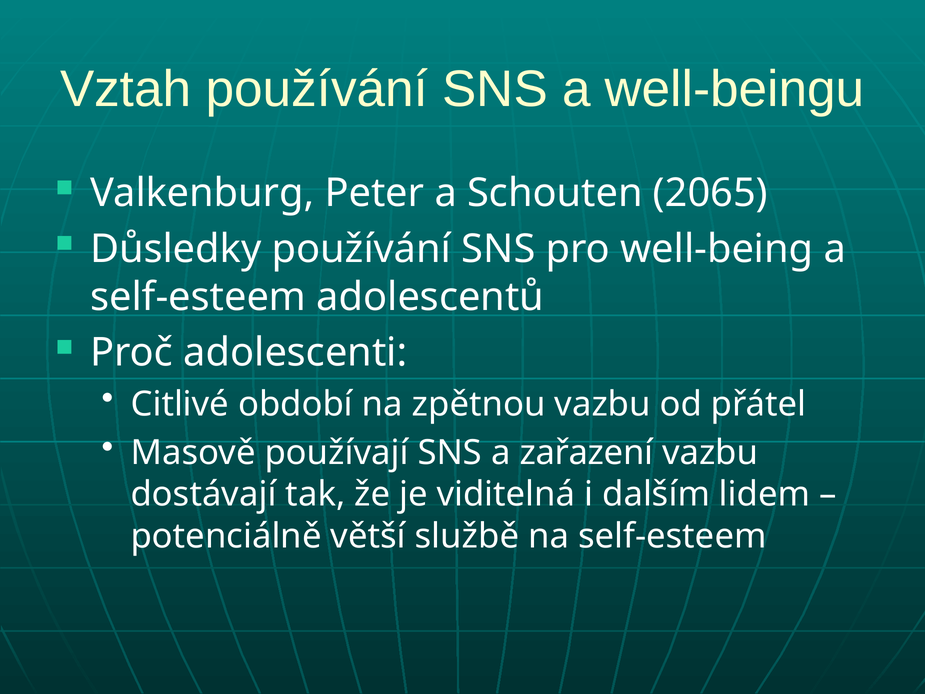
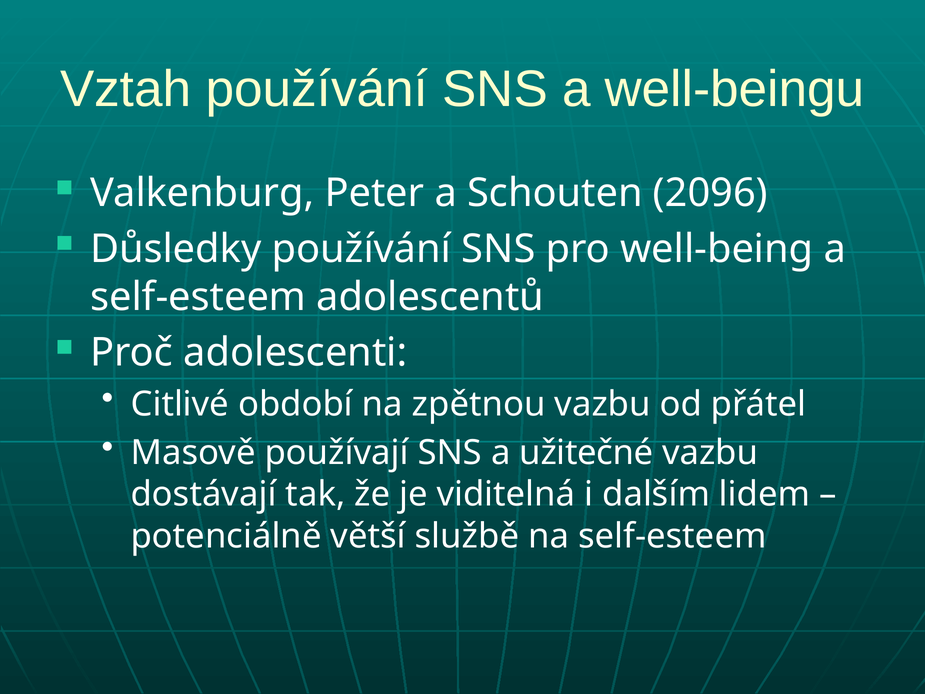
2065: 2065 -> 2096
zařazení: zařazení -> užitečné
